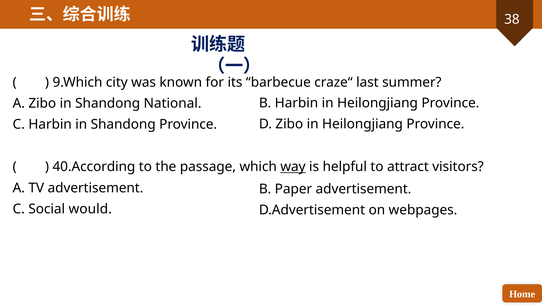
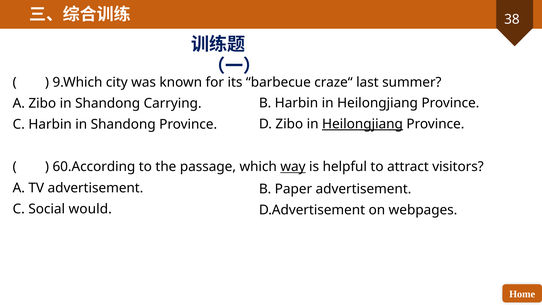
National: National -> Carrying
Heilongjiang at (362, 124) underline: none -> present
40.According: 40.According -> 60.According
